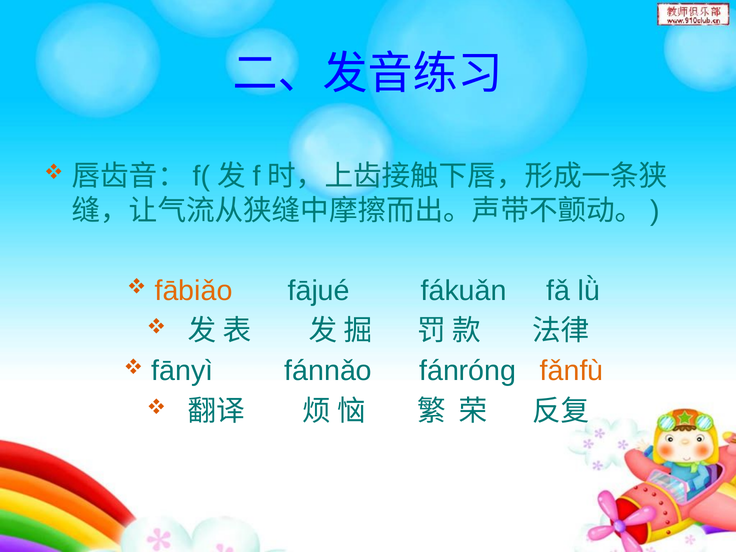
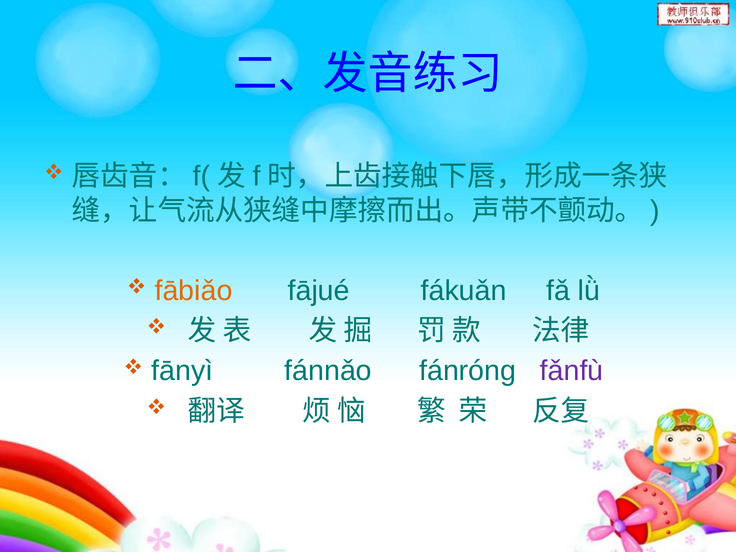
fǎnfù colour: orange -> purple
